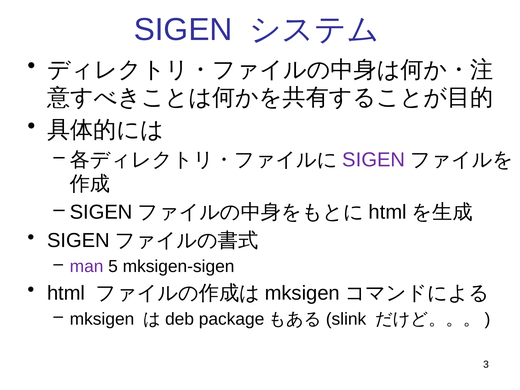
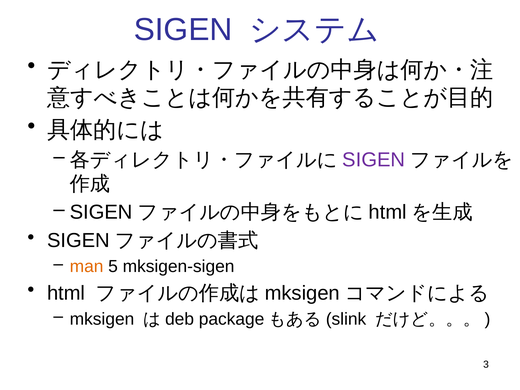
man colour: purple -> orange
